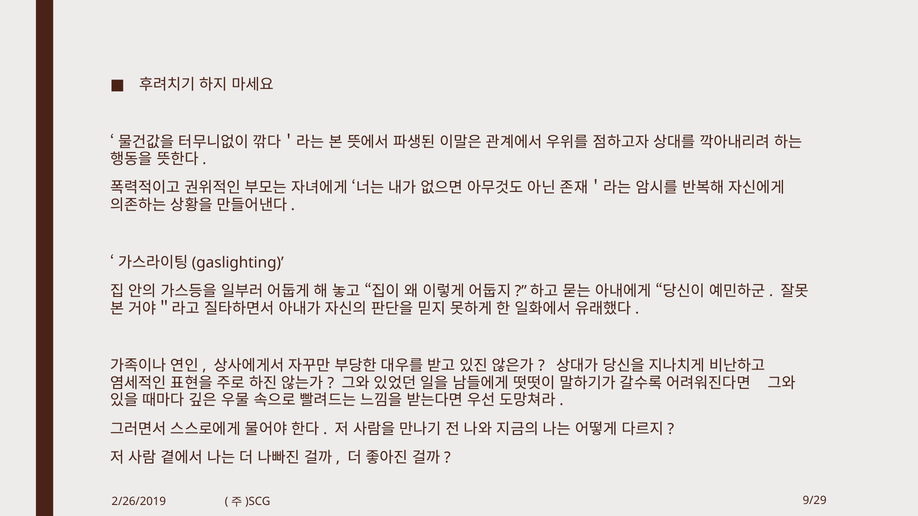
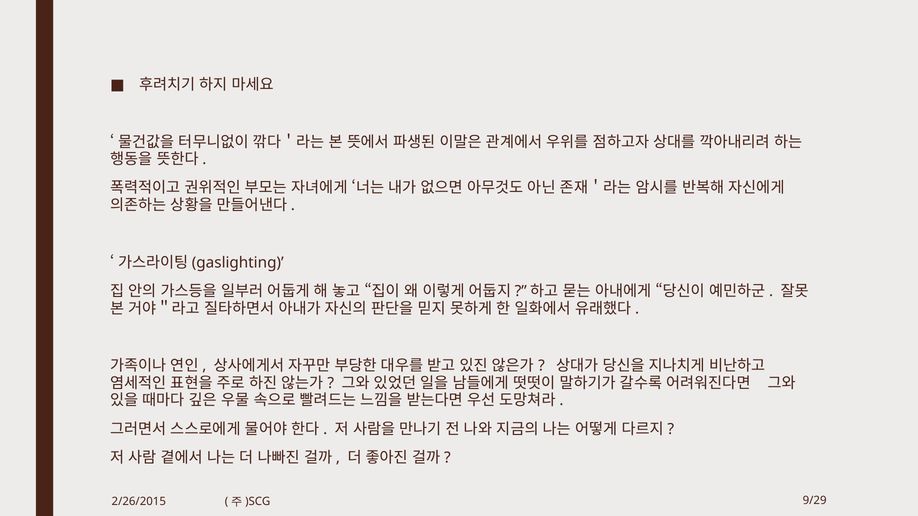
2/26/2019: 2/26/2019 -> 2/26/2015
